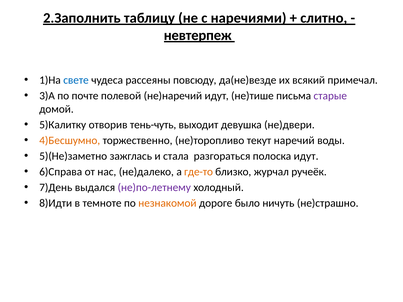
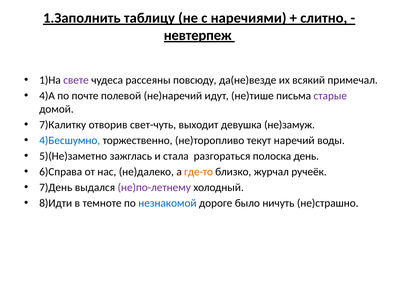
2.Заполнить: 2.Заполнить -> 1.Заполнить
свете colour: blue -> purple
3)А: 3)А -> 4)А
5)Калитку: 5)Калитку -> 7)Калитку
тень-чуть: тень-чуть -> свет-чуть
не)двери: не)двери -> не)замуж
4)Бесшумно colour: orange -> blue
полоска идут: идут -> день
незнакомой colour: orange -> blue
